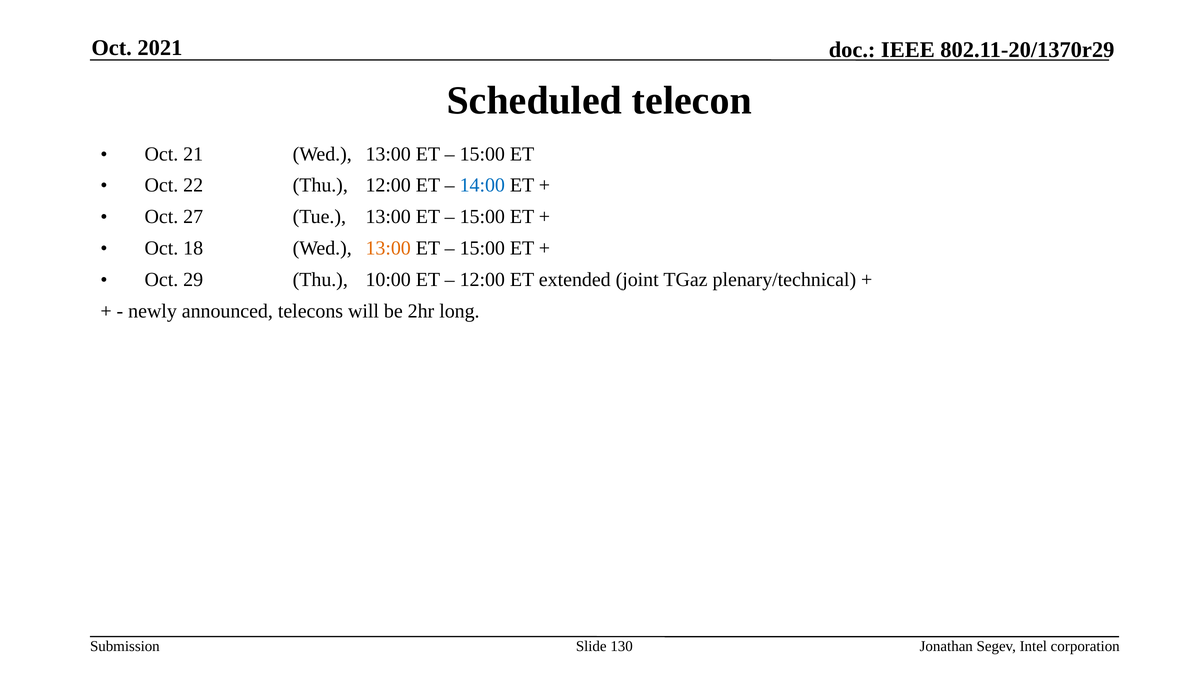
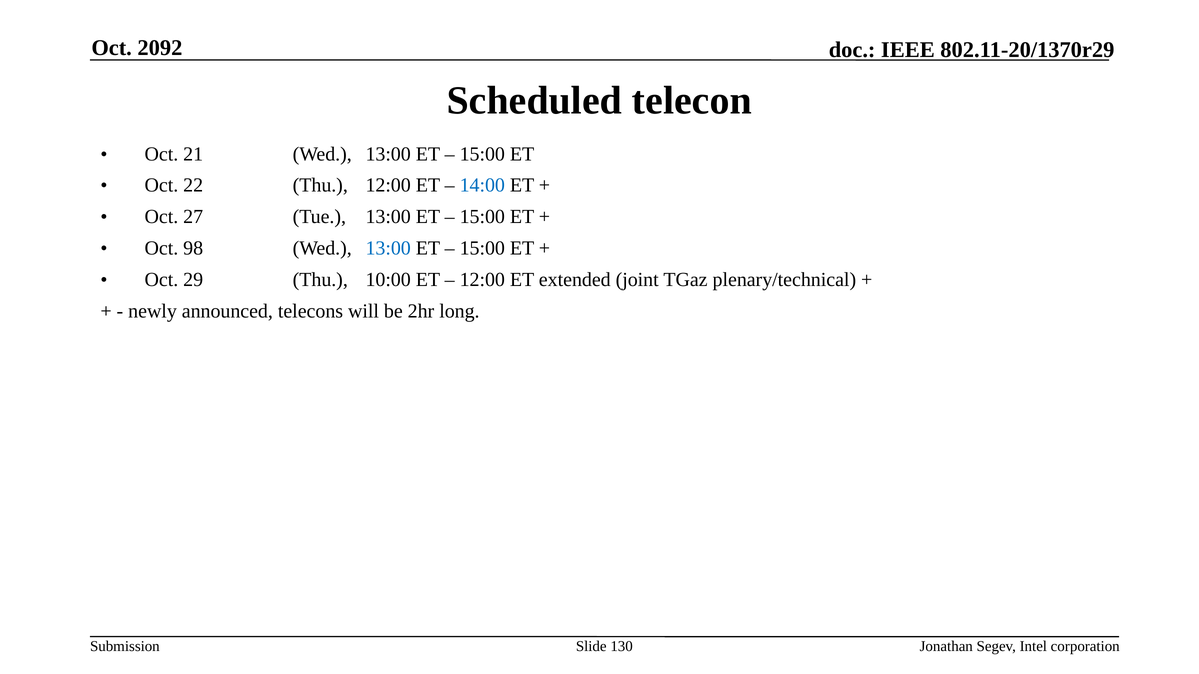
2021: 2021 -> 2092
18: 18 -> 98
13:00 at (388, 248) colour: orange -> blue
